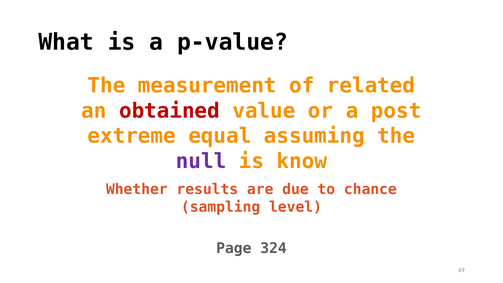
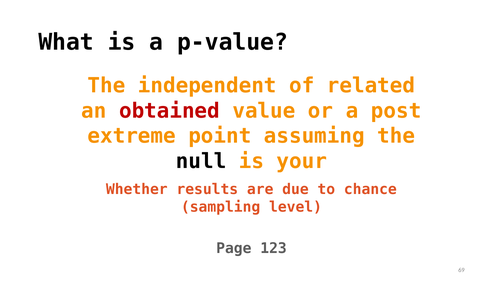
measurement: measurement -> independent
equal: equal -> point
null colour: purple -> black
know: know -> your
324: 324 -> 123
